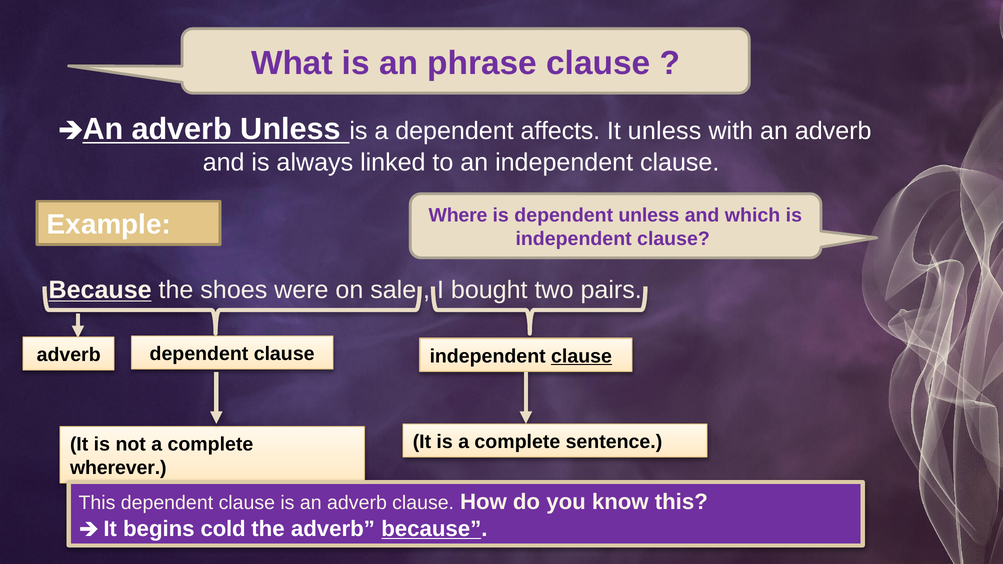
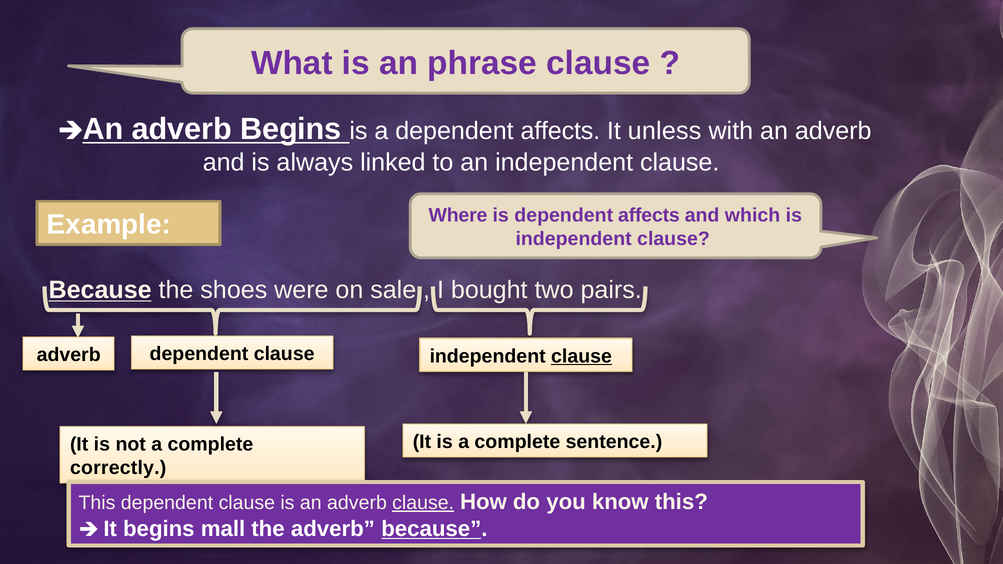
adverb Unless: Unless -> Begins
is dependent unless: unless -> affects
wherever: wherever -> correctly
clause at (423, 503) underline: none -> present
cold: cold -> mall
